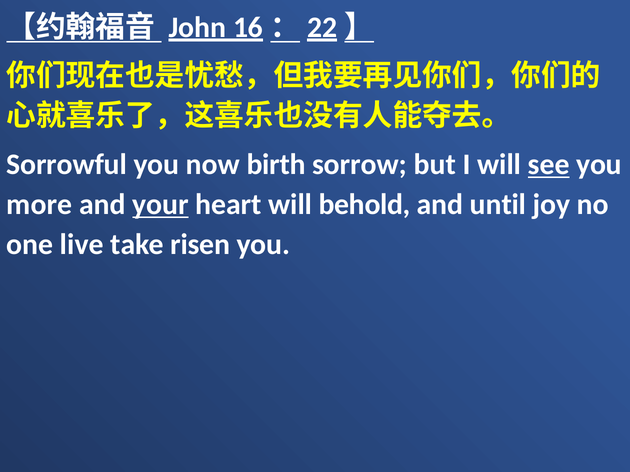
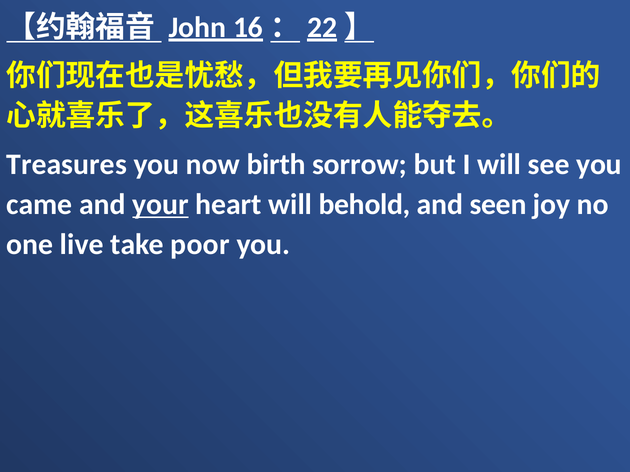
Sorrowful: Sorrowful -> Treasures
see underline: present -> none
more: more -> came
until: until -> seen
risen: risen -> poor
